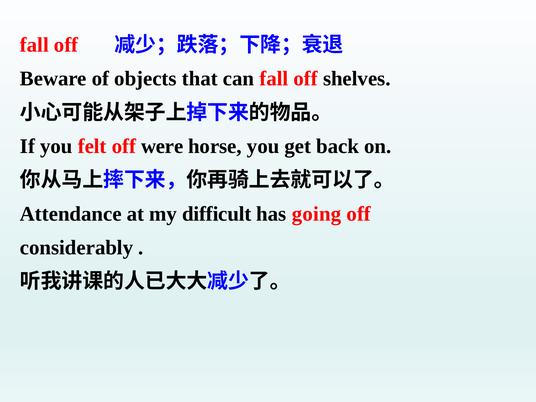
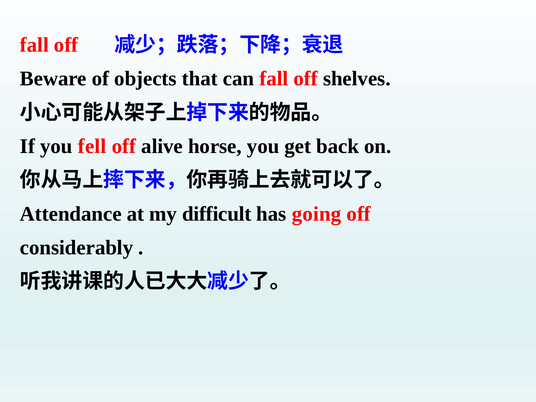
felt: felt -> fell
were: were -> alive
